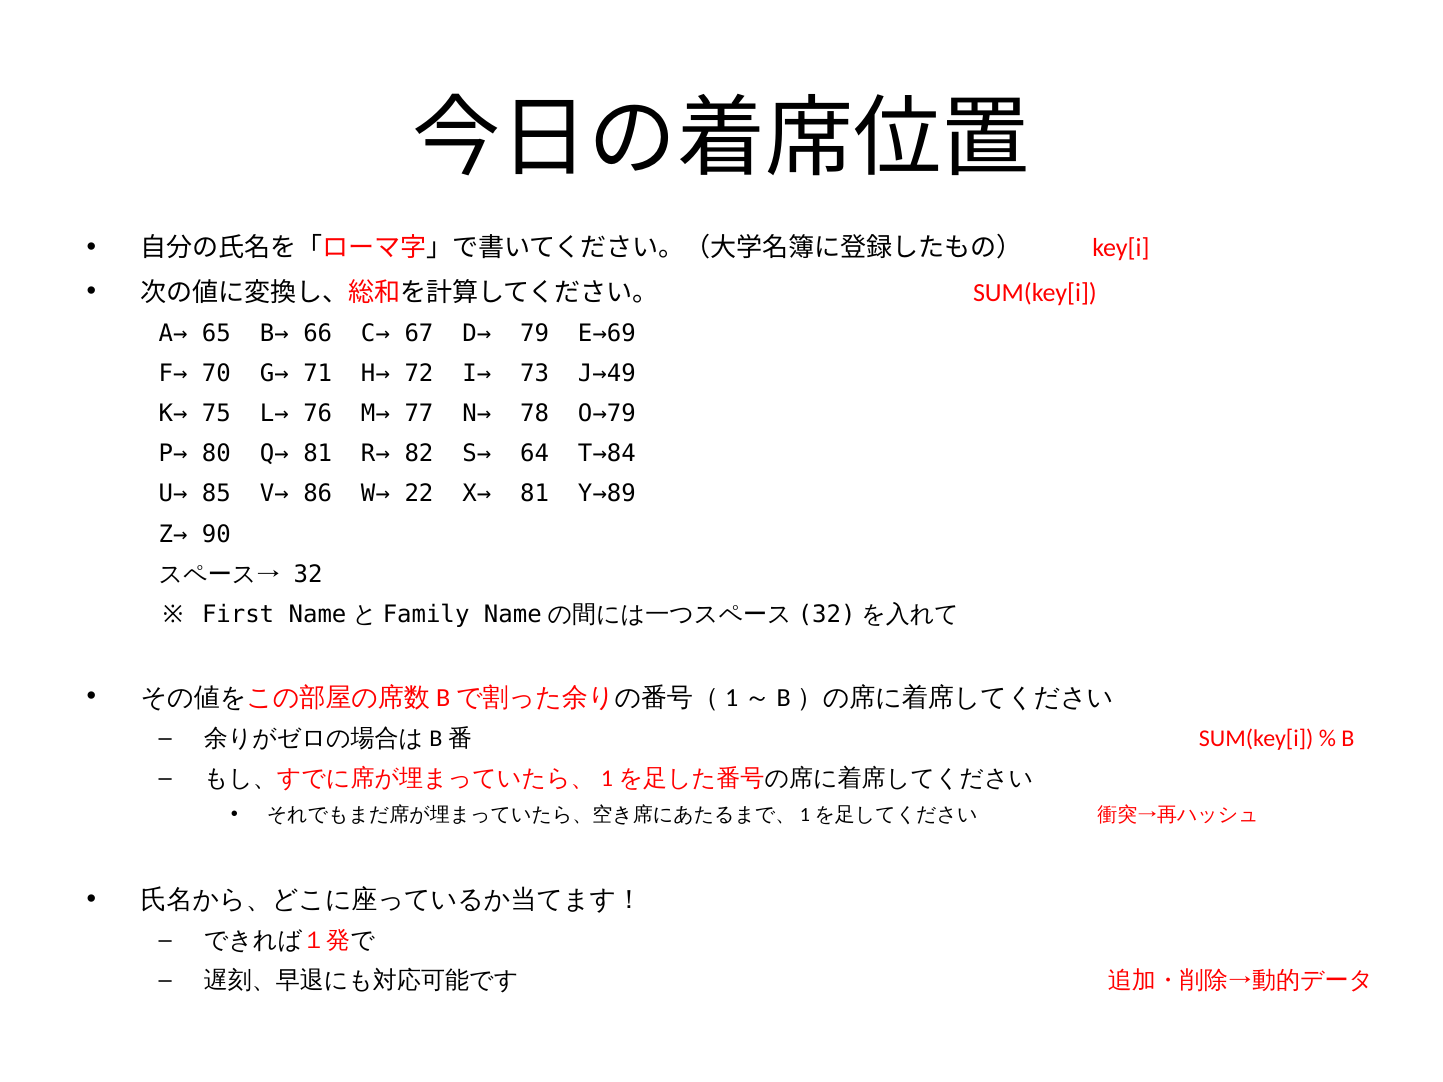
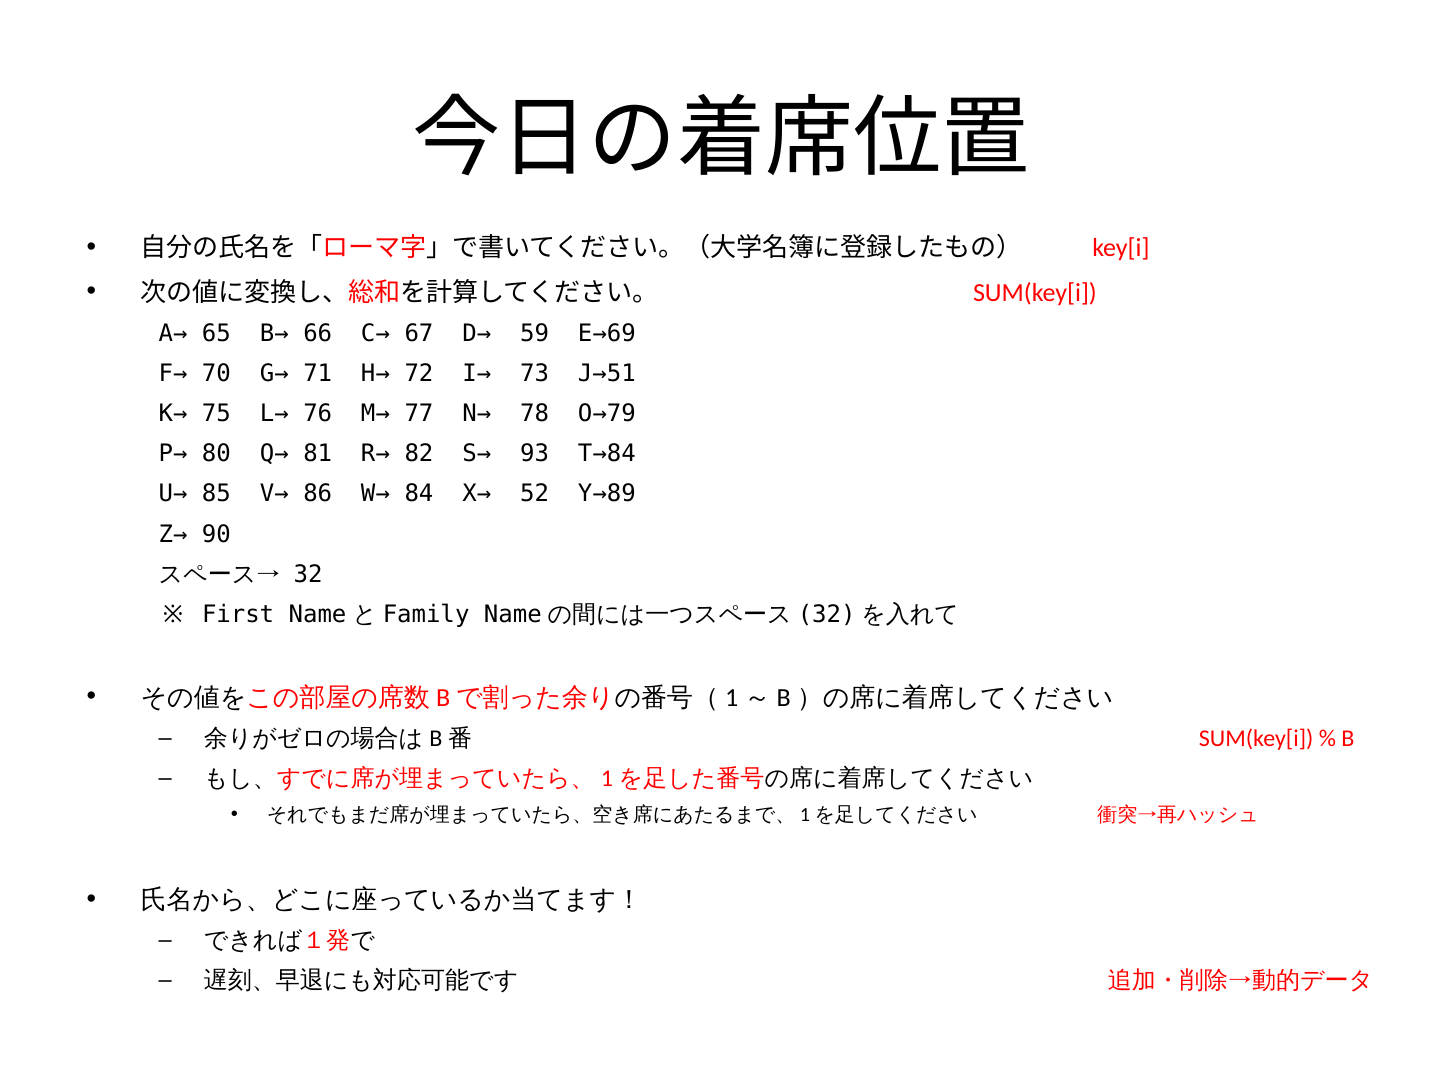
79: 79 -> 59
J→49: J→49 -> J→51
64: 64 -> 93
22: 22 -> 84
X→ 81: 81 -> 52
